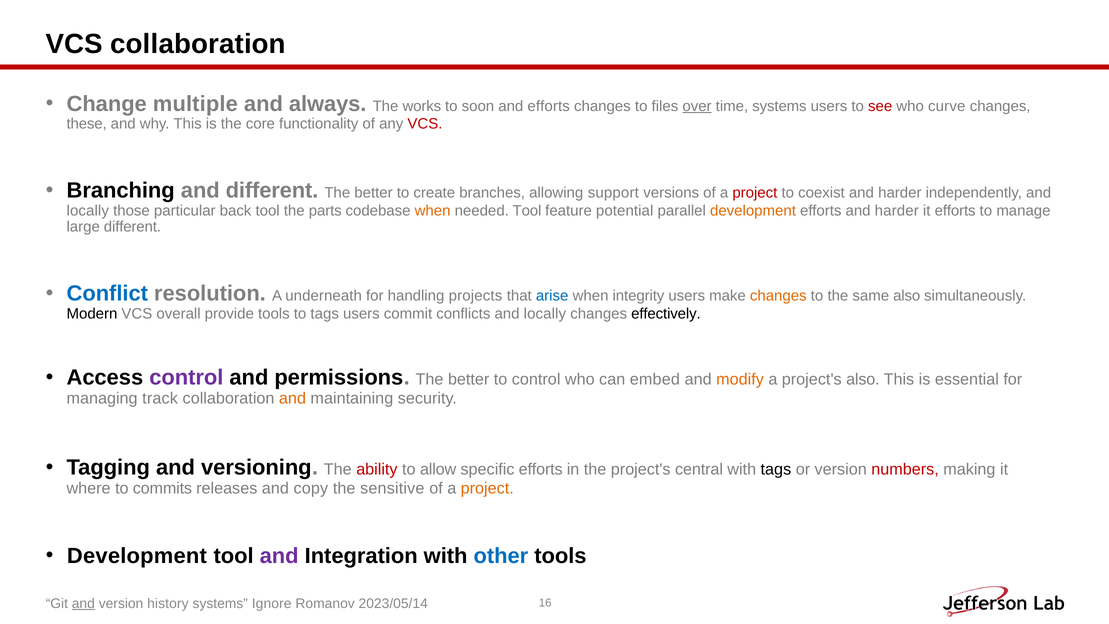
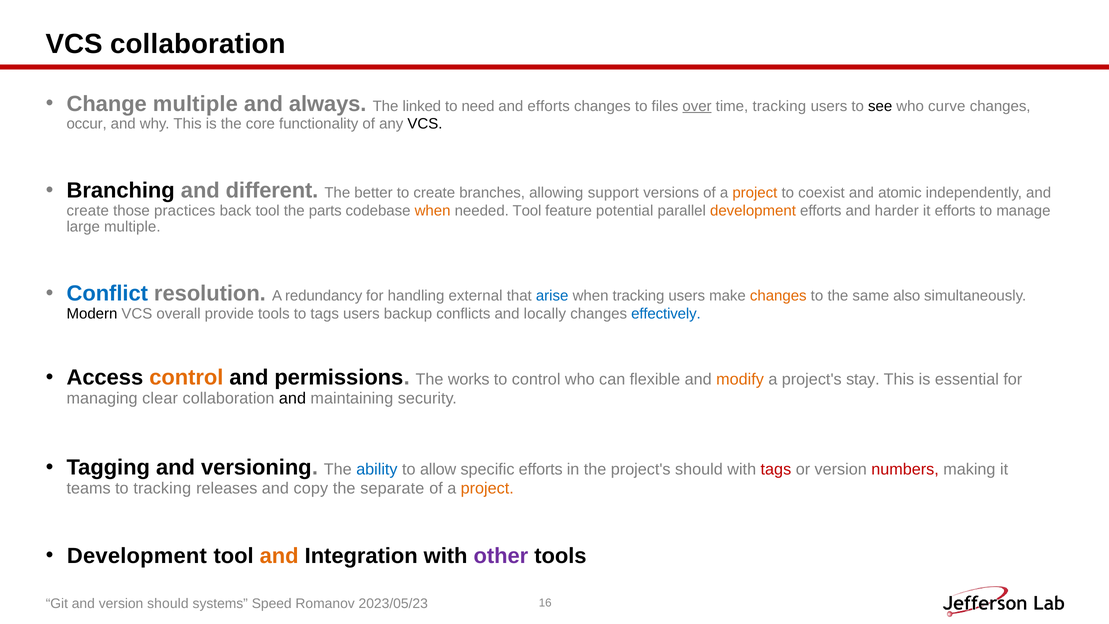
works: works -> linked
soon: soon -> need
time systems: systems -> tracking
see colour: red -> black
these: these -> occur
VCS at (425, 124) colour: red -> black
project at (755, 193) colour: red -> orange
coexist and harder: harder -> atomic
locally at (88, 211): locally -> create
particular: particular -> practices
large different: different -> multiple
underneath: underneath -> redundancy
projects: projects -> external
when integrity: integrity -> tracking
commit: commit -> backup
effectively colour: black -> blue
control at (186, 377) colour: purple -> orange
permissions The better: better -> works
embed: embed -> flexible
project's also: also -> stay
track: track -> clear
and at (292, 398) colour: orange -> black
ability colour: red -> blue
project's central: central -> should
tags at (776, 470) colour: black -> red
where: where -> teams
to commits: commits -> tracking
sensitive: sensitive -> separate
and at (279, 556) colour: purple -> orange
other colour: blue -> purple
and at (83, 603) underline: present -> none
version history: history -> should
Ignore: Ignore -> Speed
2023/05/14: 2023/05/14 -> 2023/05/23
